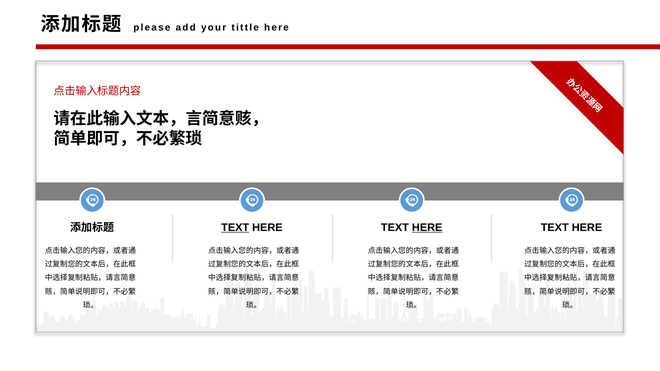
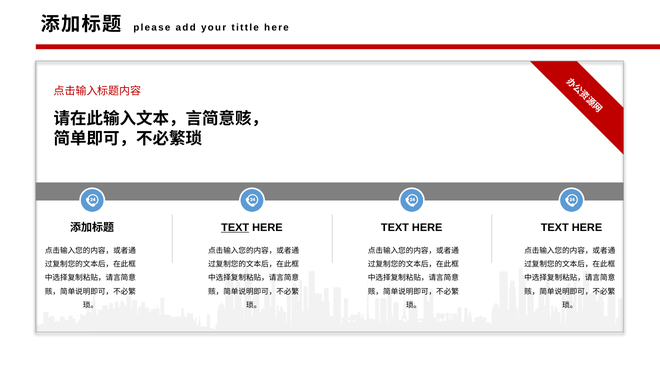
HERE at (427, 228) underline: present -> none
